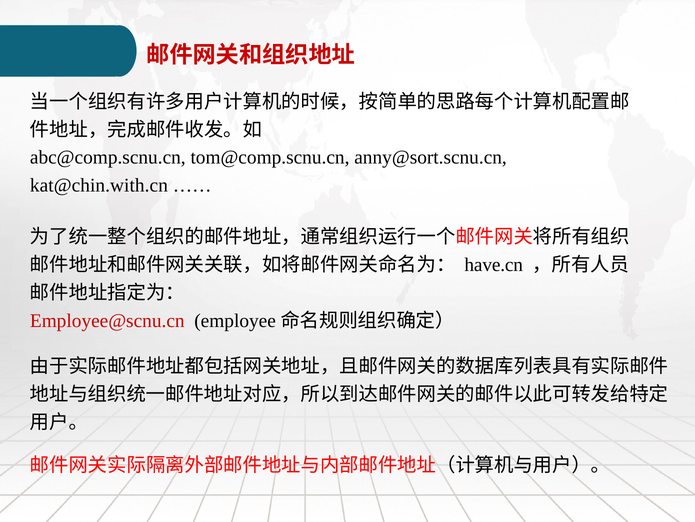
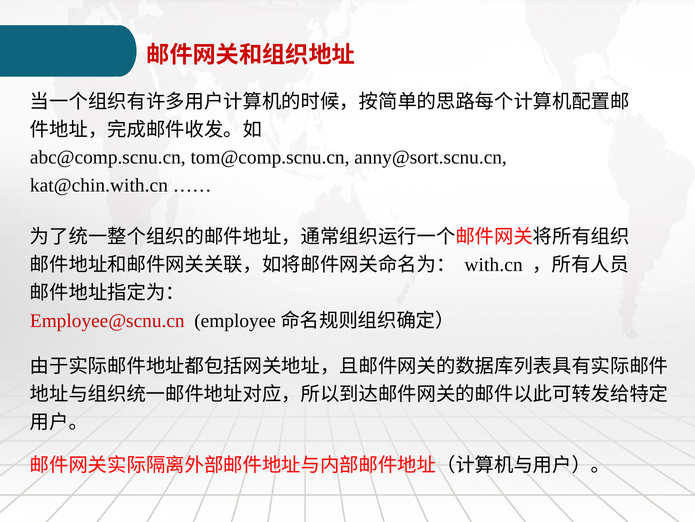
have.cn: have.cn -> with.cn
